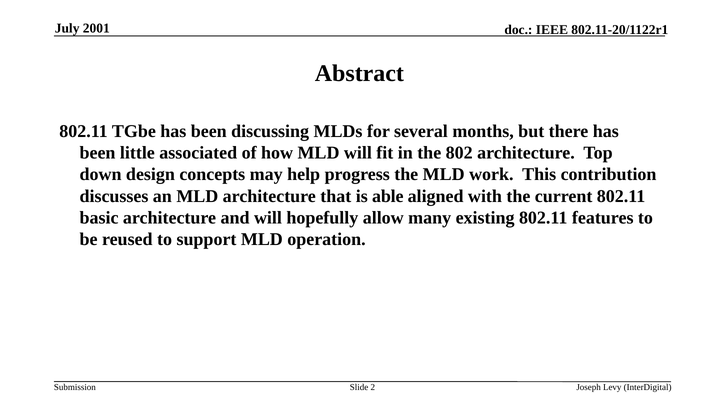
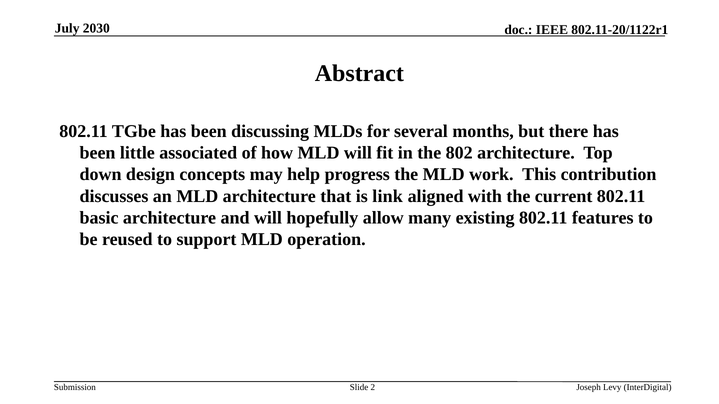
2001: 2001 -> 2030
able: able -> link
